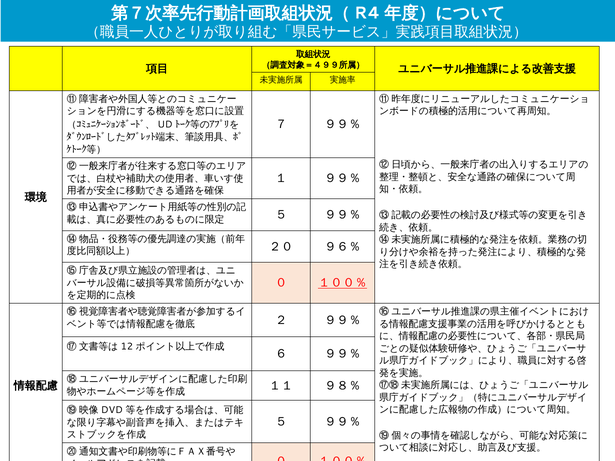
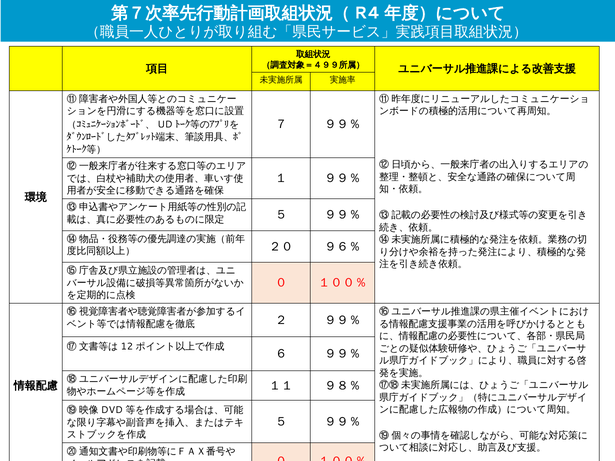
１００％ at (343, 283) underline: present -> none
